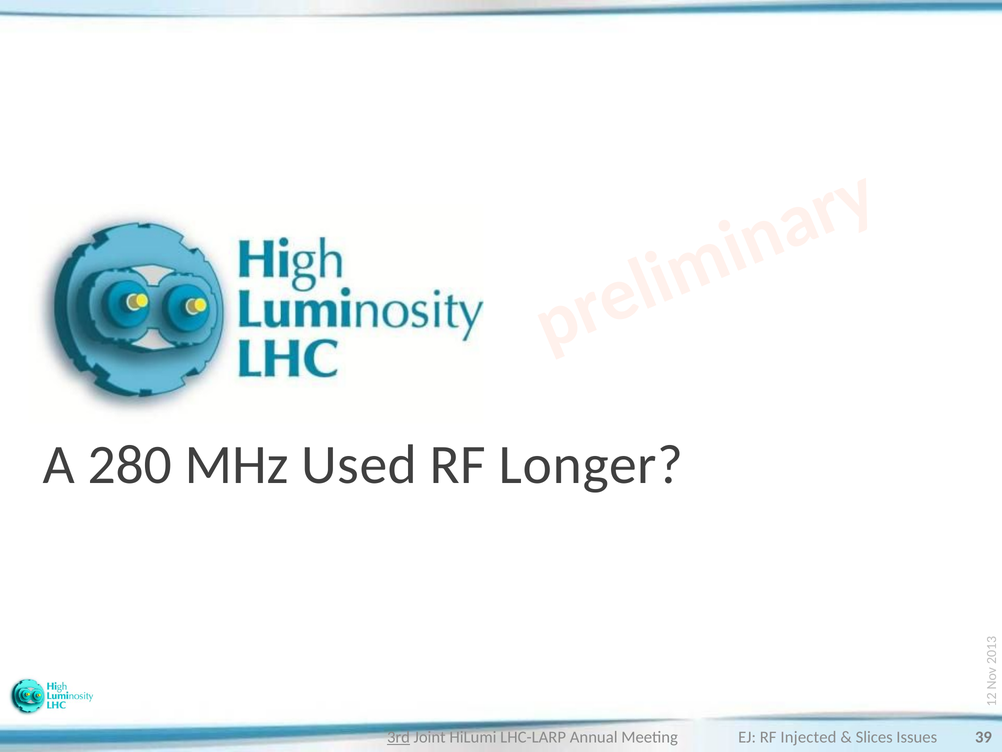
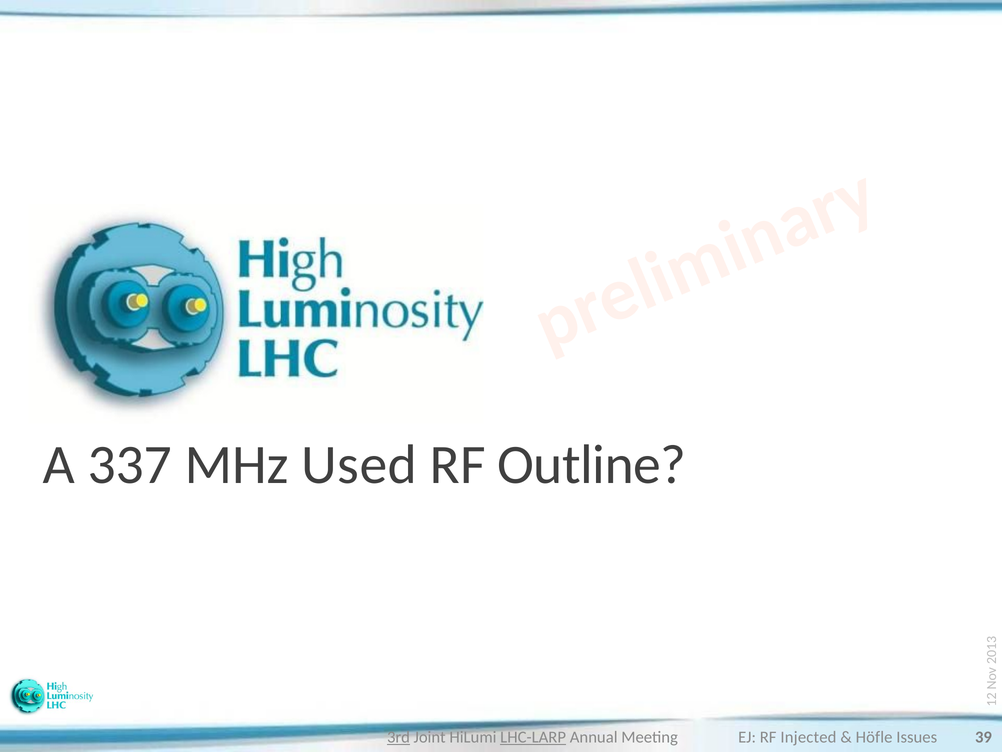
280: 280 -> 337
Longer: Longer -> Outline
LHC-LARP underline: none -> present
Slices: Slices -> Höfle
